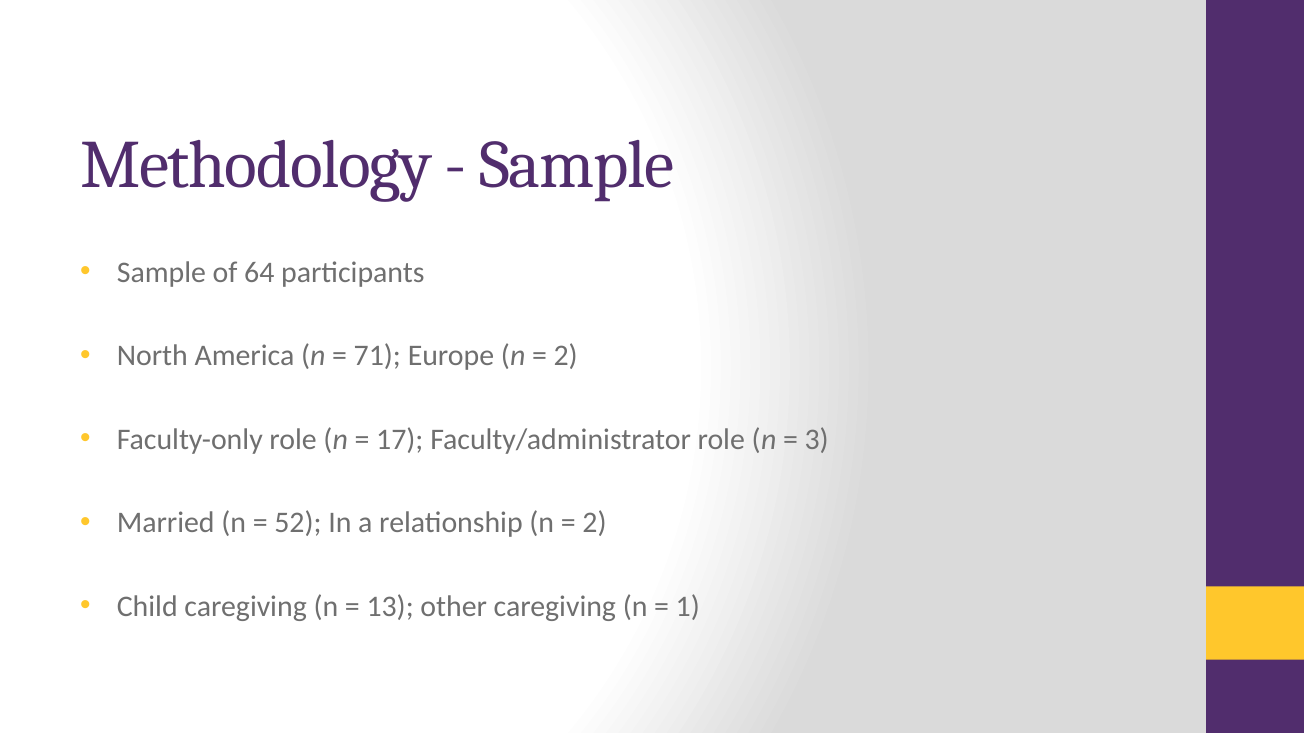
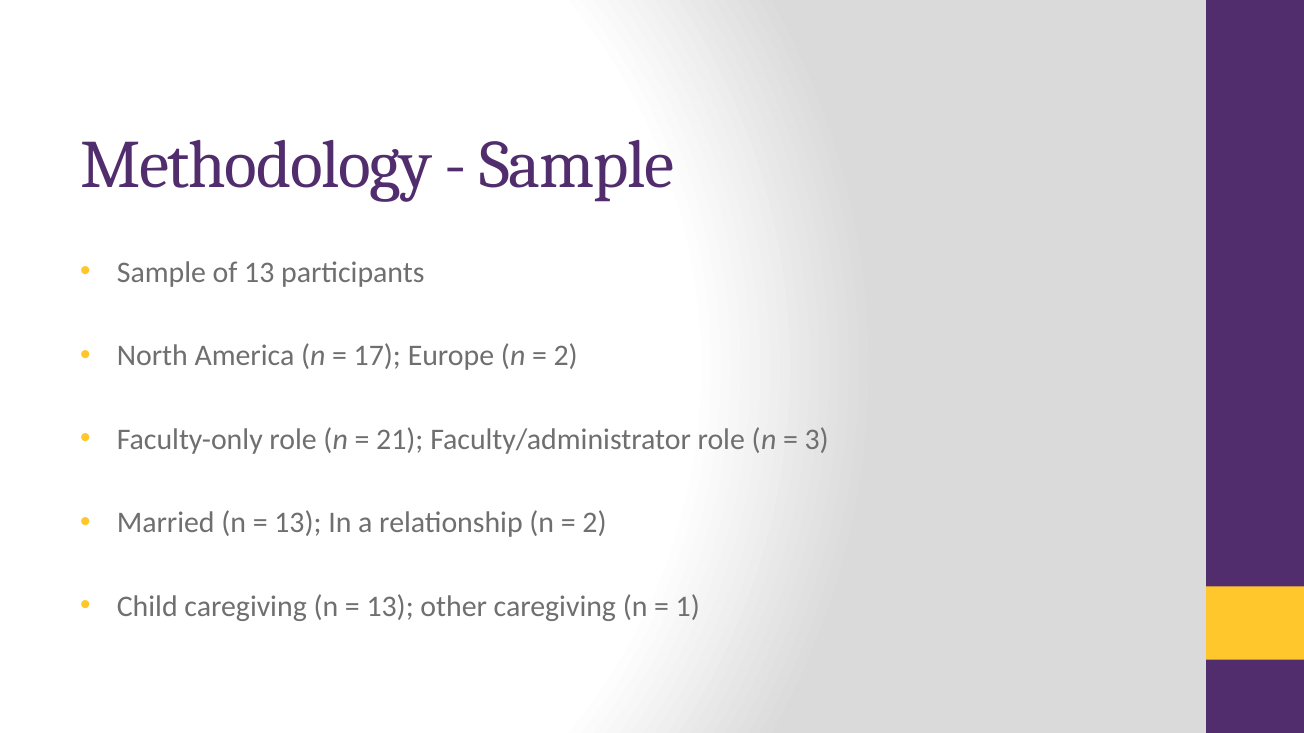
of 64: 64 -> 13
71: 71 -> 17
17: 17 -> 21
52 at (298, 523): 52 -> 13
